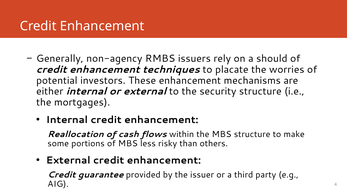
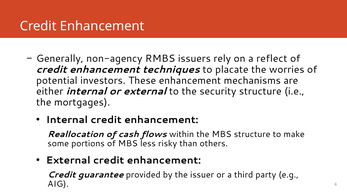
should: should -> reflect
